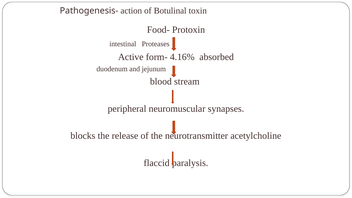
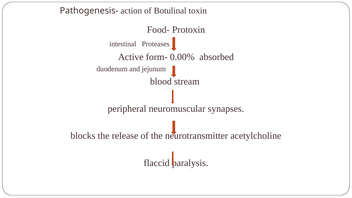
4.16%: 4.16% -> 0.00%
